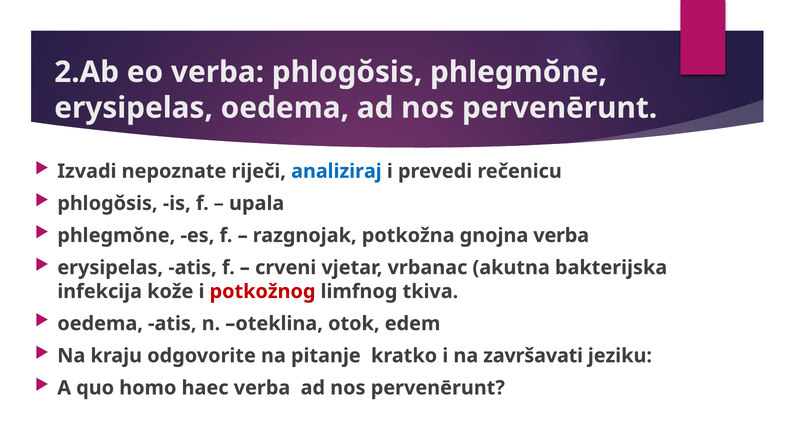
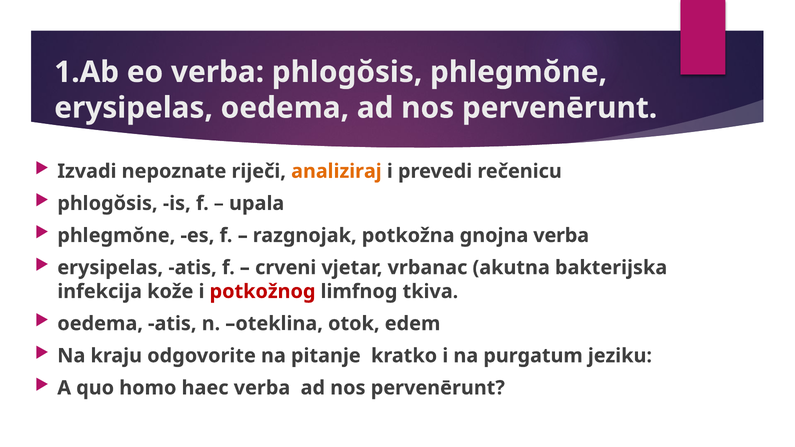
2.Ab: 2.Ab -> 1.Ab
analiziraj colour: blue -> orange
završavati: završavati -> purgatum
